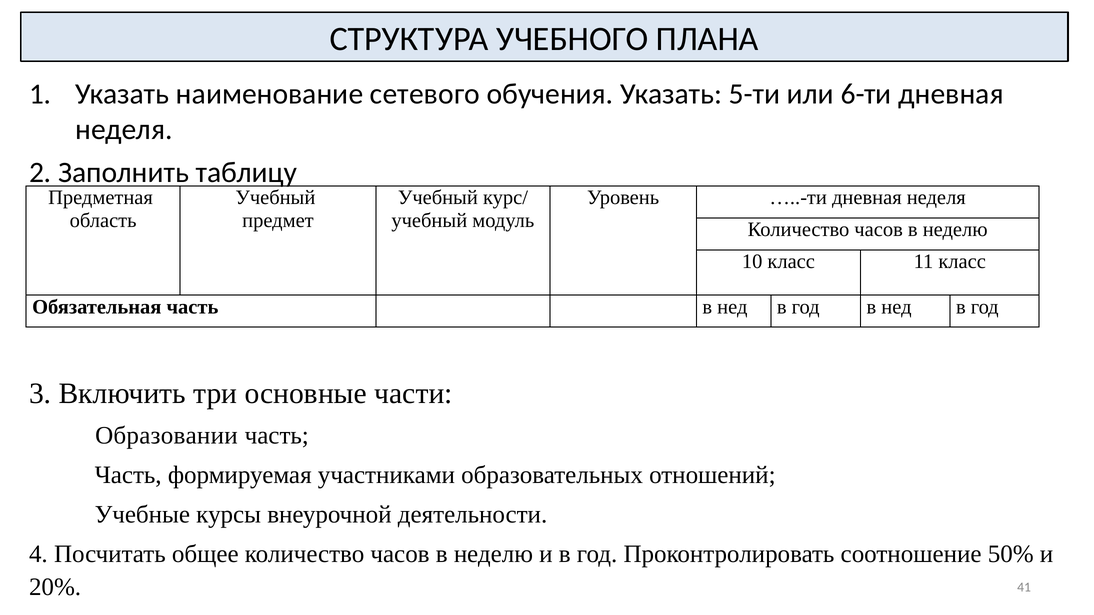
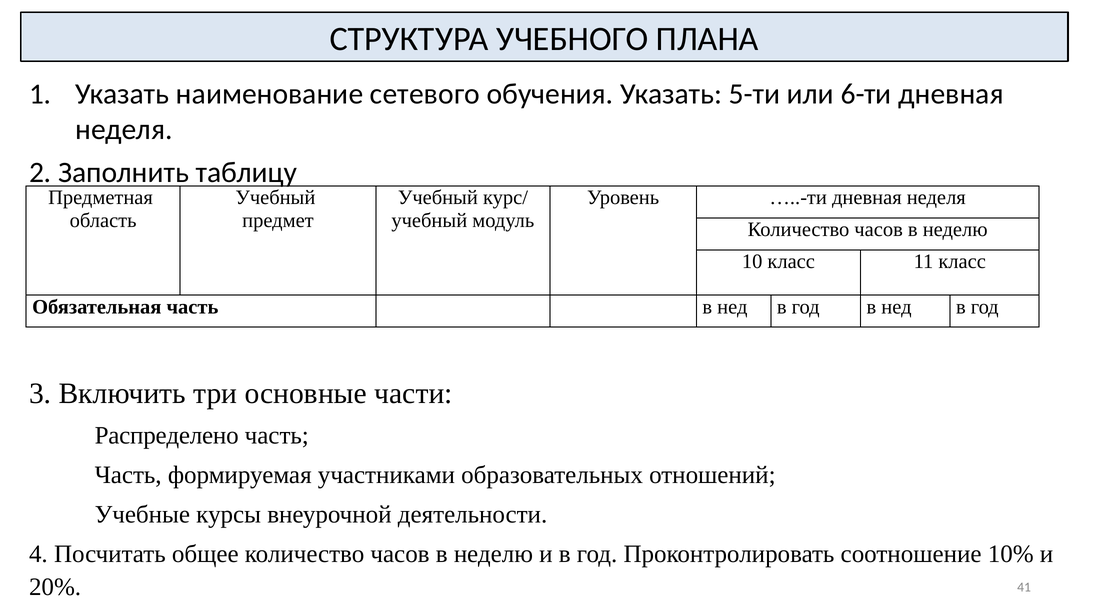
Образовании: Образовании -> Распределено
50%: 50% -> 10%
